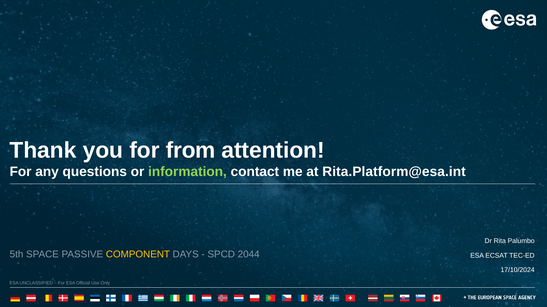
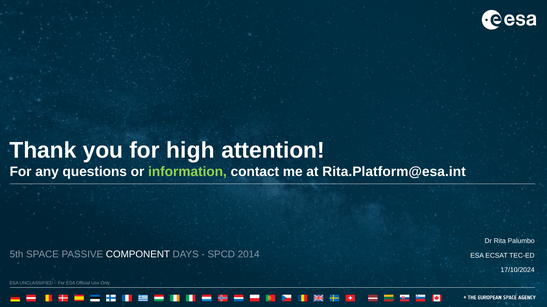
from: from -> high
COMPONENT colour: yellow -> white
2044: 2044 -> 2014
